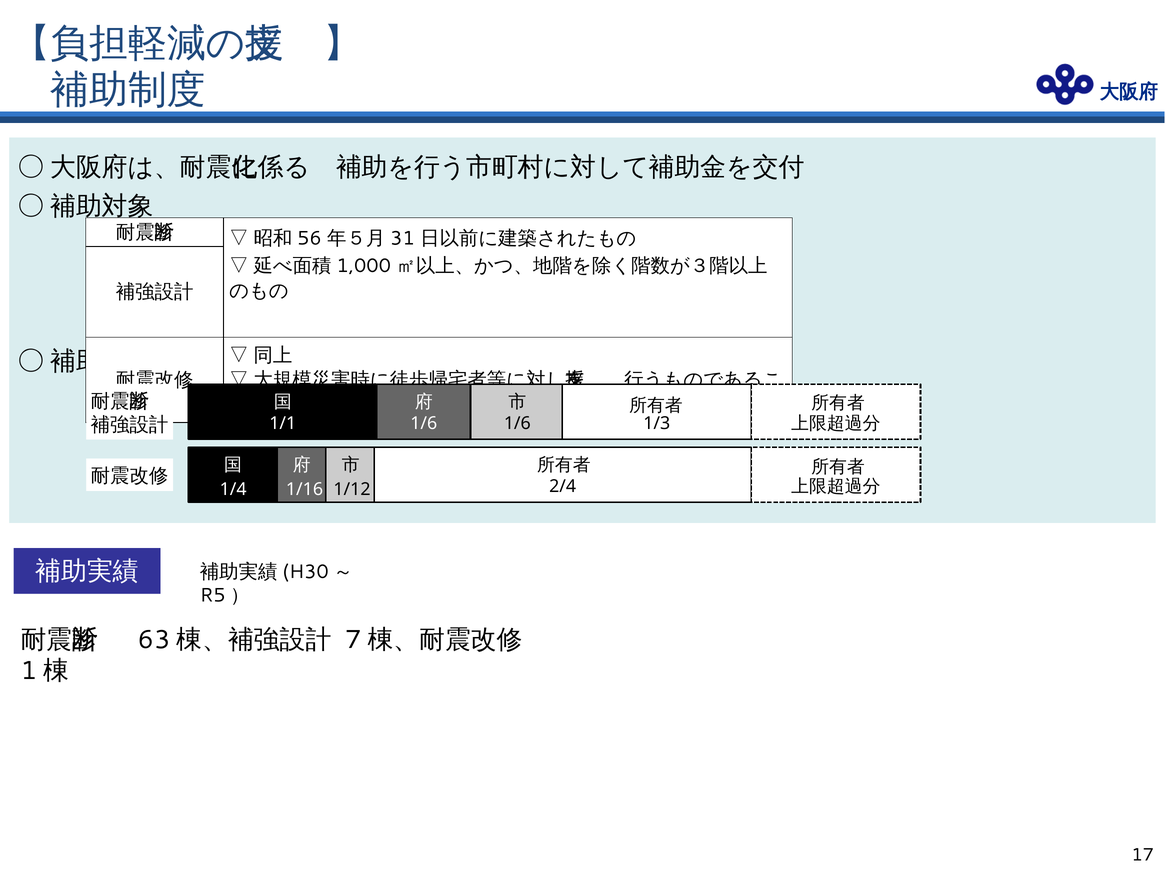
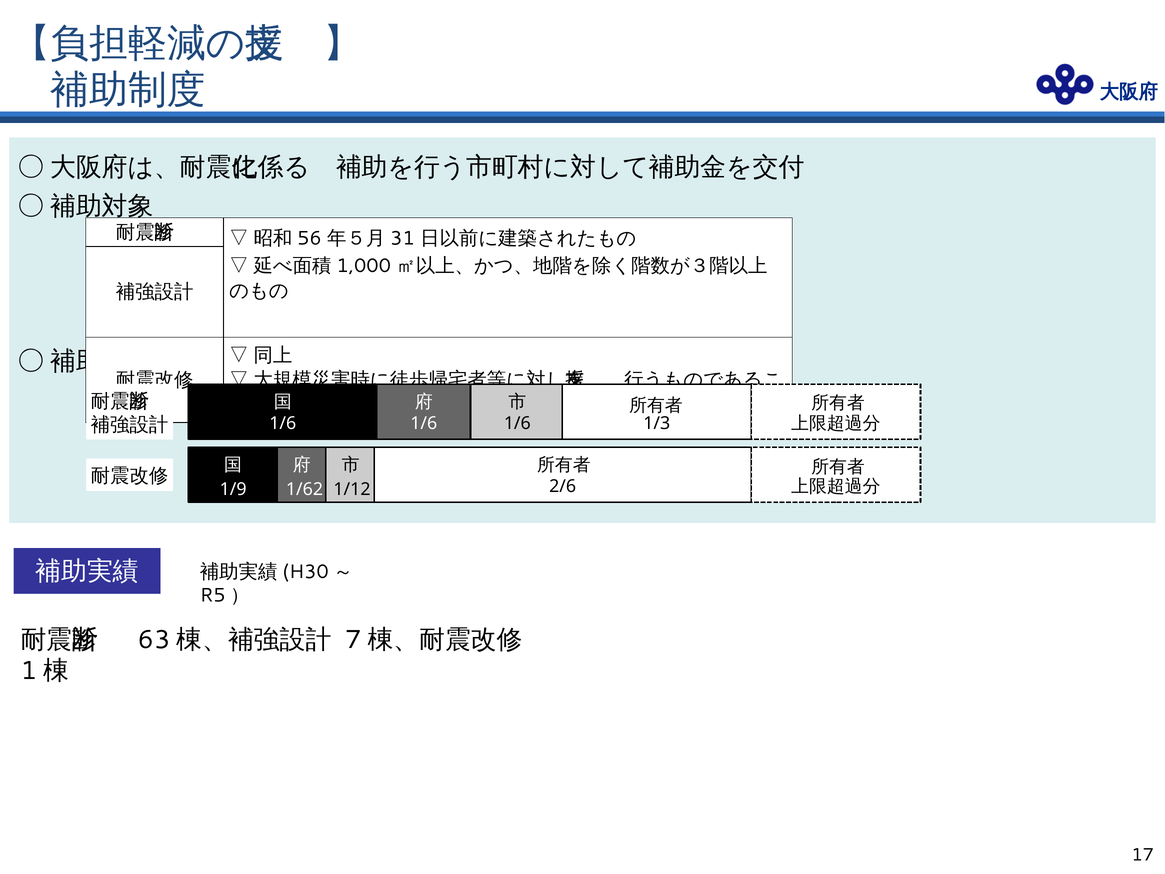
1/1 at (283, 423): 1/1 -> 1/6
2/4: 2/4 -> 2/6
1/4: 1/4 -> 1/9
1/16: 1/16 -> 1/62
